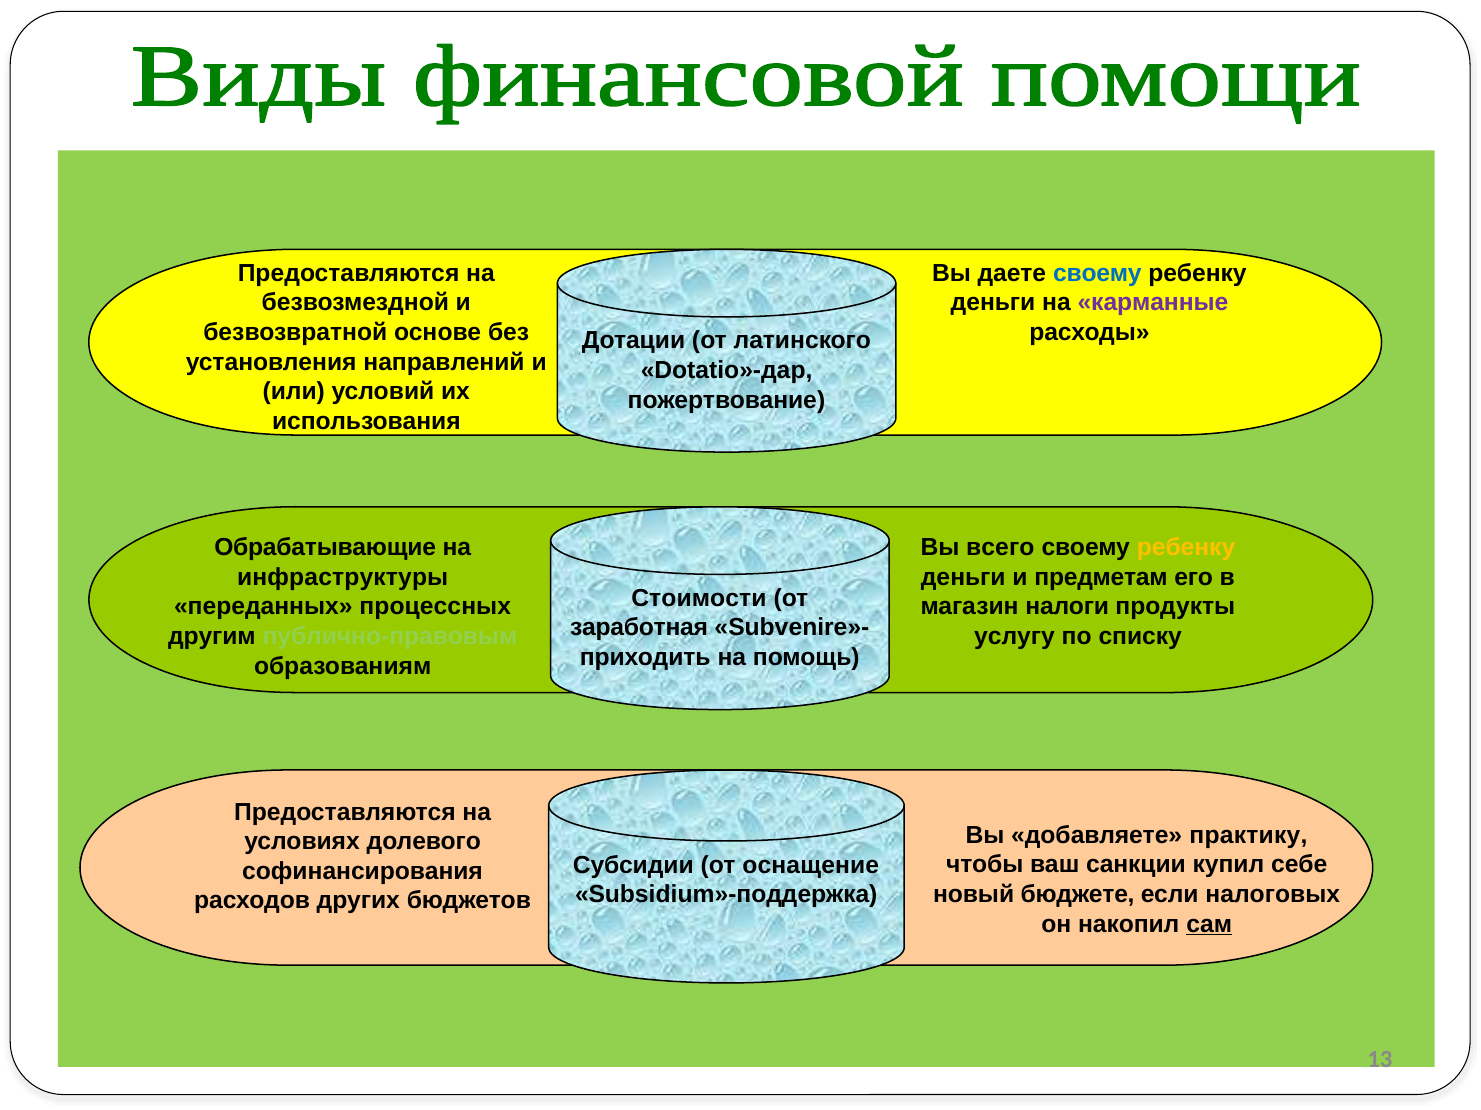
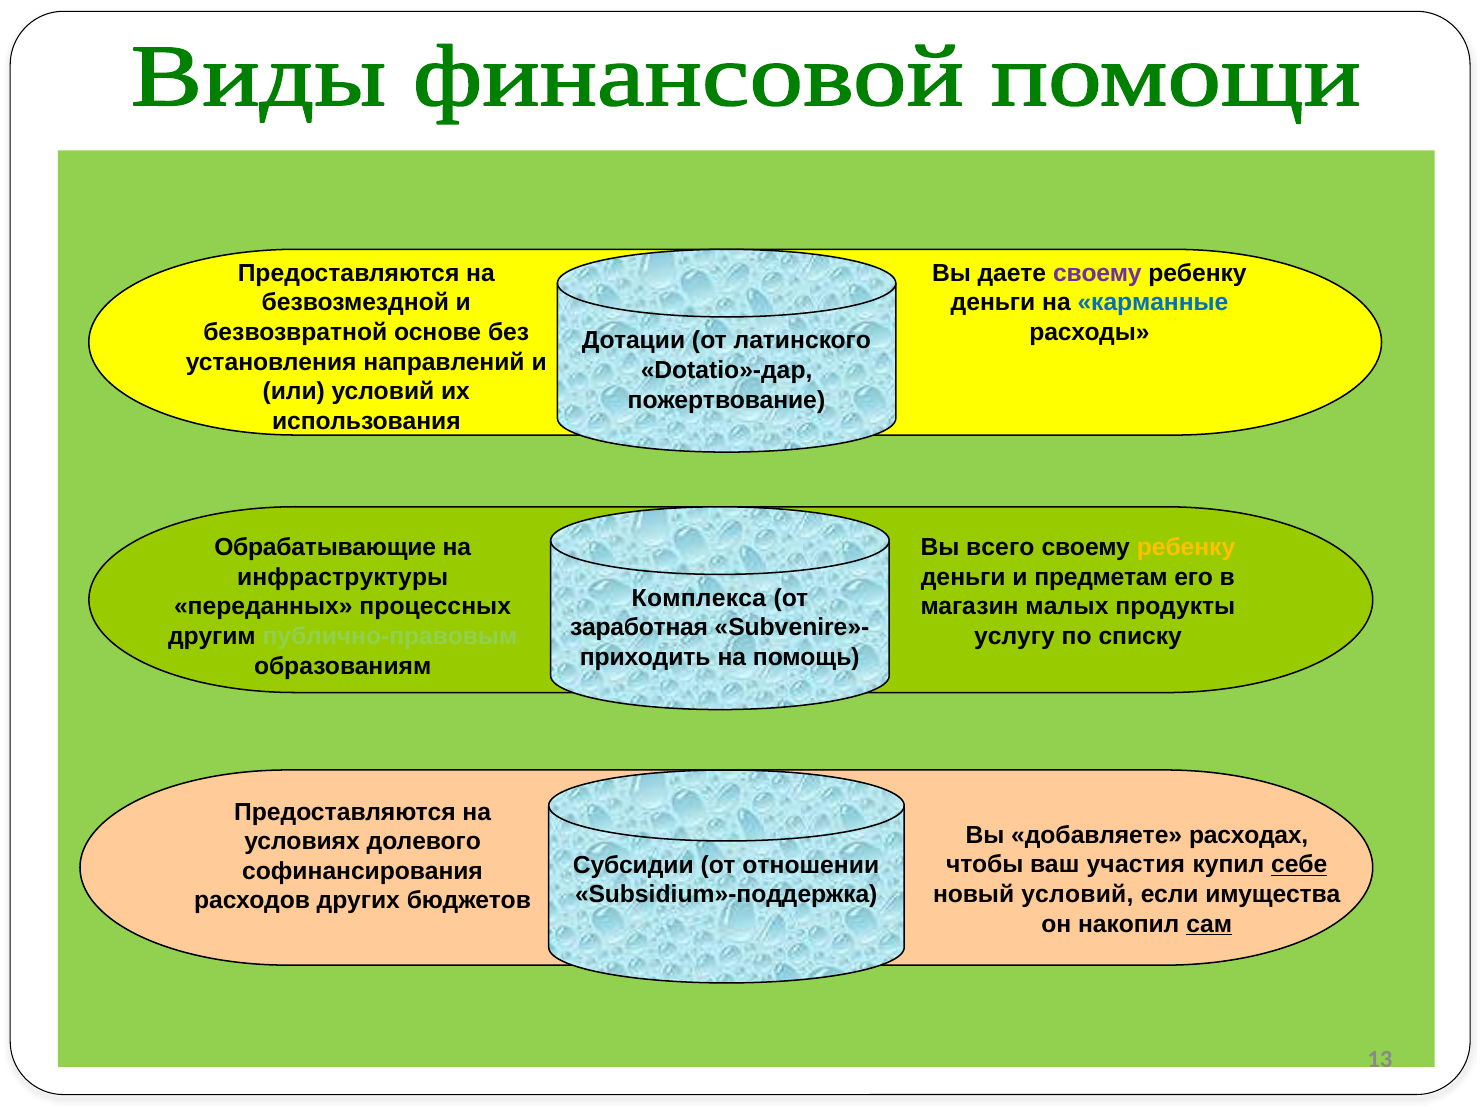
своему at (1097, 273) colour: blue -> purple
карманные colour: purple -> blue
Стоимости: Стоимости -> Комплекса
налоги: налоги -> малых
практику: практику -> расходах
санкции: санкции -> участия
себе underline: none -> present
оснащение: оснащение -> отношении
новый бюджете: бюджете -> условий
налоговых: налоговых -> имущества
